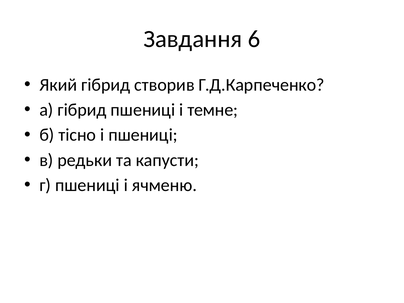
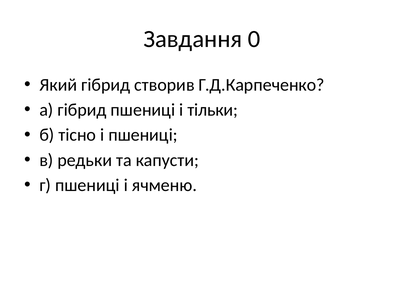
6: 6 -> 0
темне: темне -> тільки
